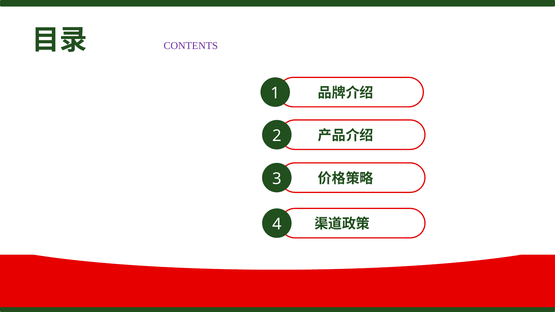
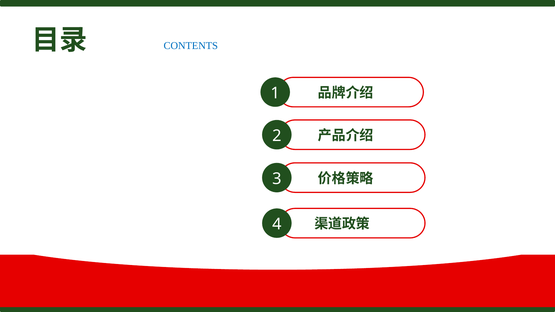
CONTENTS colour: purple -> blue
